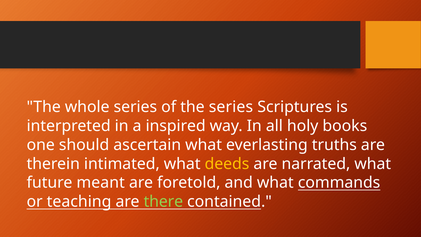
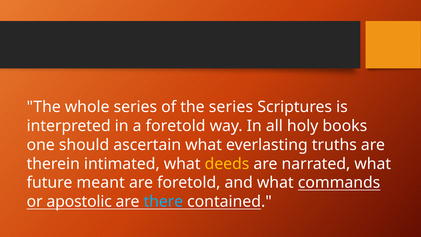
a inspired: inspired -> foretold
teaching: teaching -> apostolic
there colour: light green -> light blue
